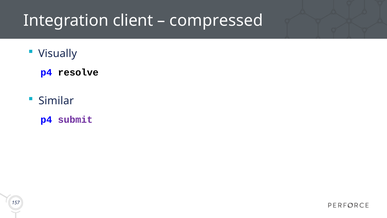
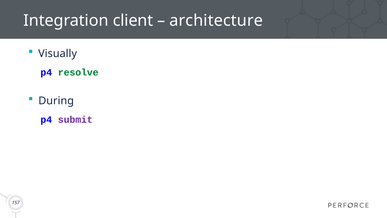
compressed: compressed -> architecture
resolve colour: black -> green
Similar: Similar -> During
